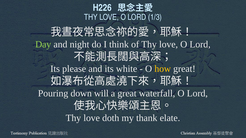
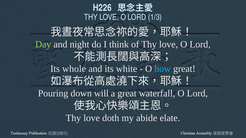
please: please -> whole
how colour: yellow -> light blue
thank: thank -> abide
